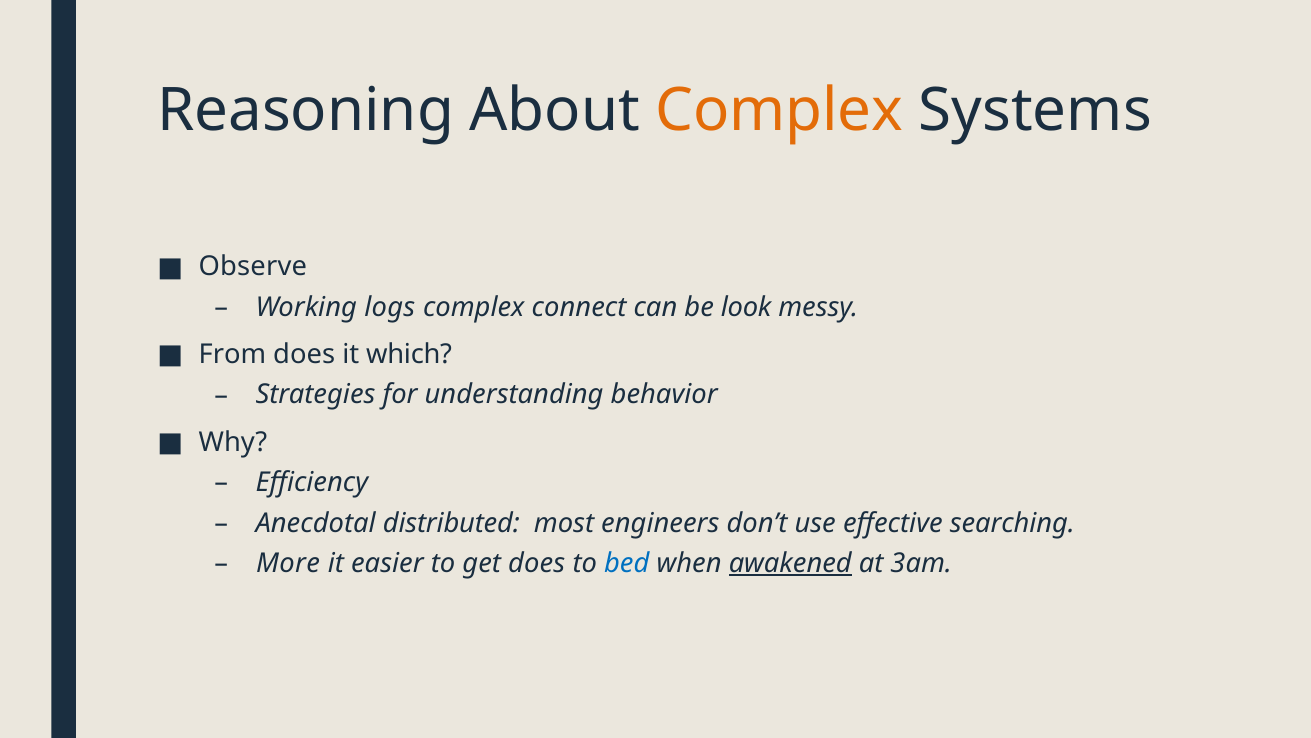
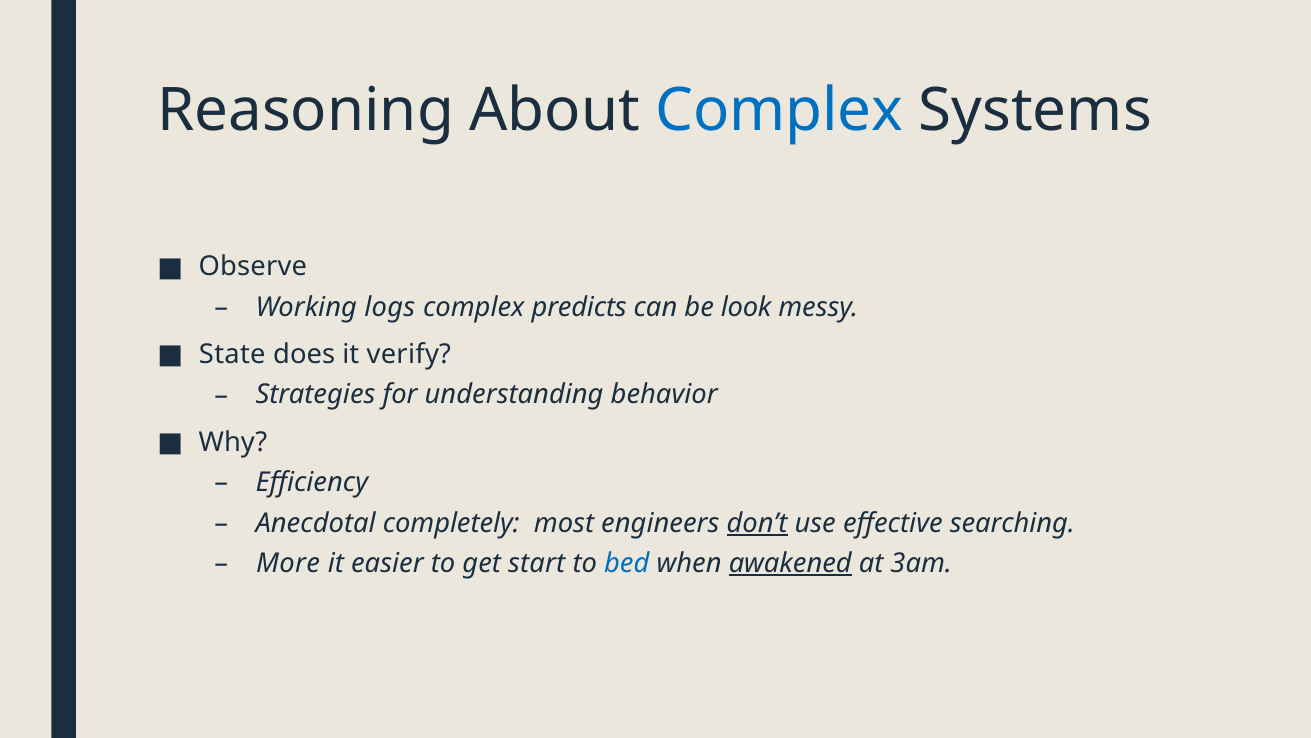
Complex at (780, 110) colour: orange -> blue
connect: connect -> predicts
From: From -> State
which: which -> verify
distributed: distributed -> completely
don’t underline: none -> present
get does: does -> start
